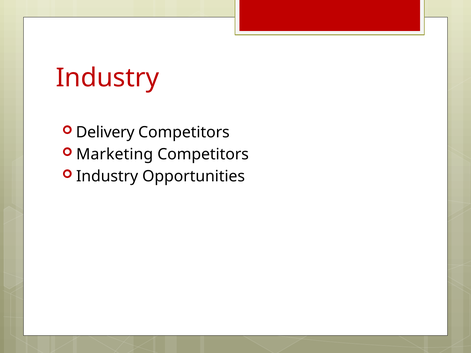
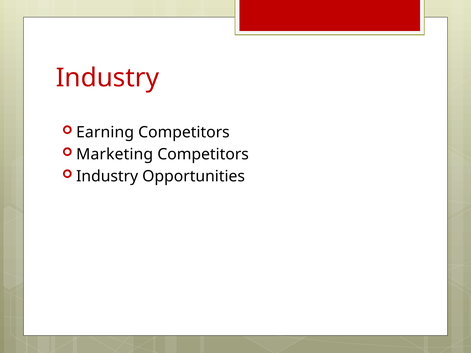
Delivery: Delivery -> Earning
